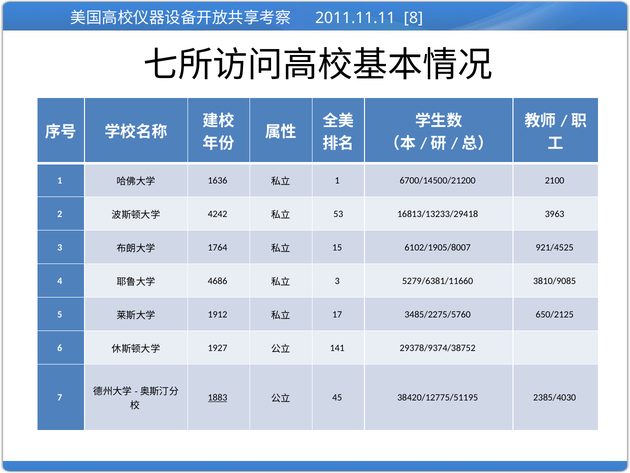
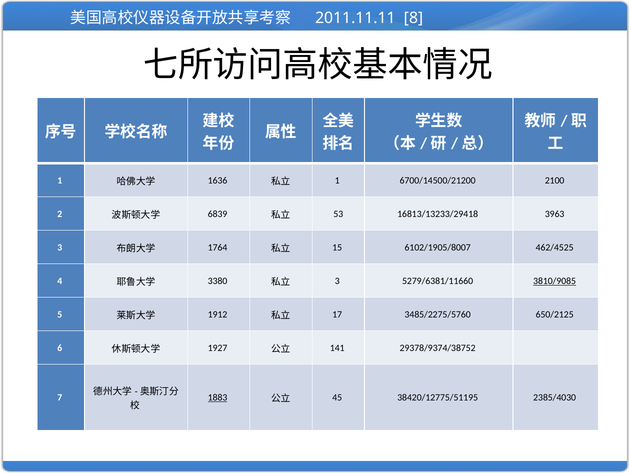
4242: 4242 -> 6839
921/4525: 921/4525 -> 462/4525
4686: 4686 -> 3380
3810/9085 underline: none -> present
